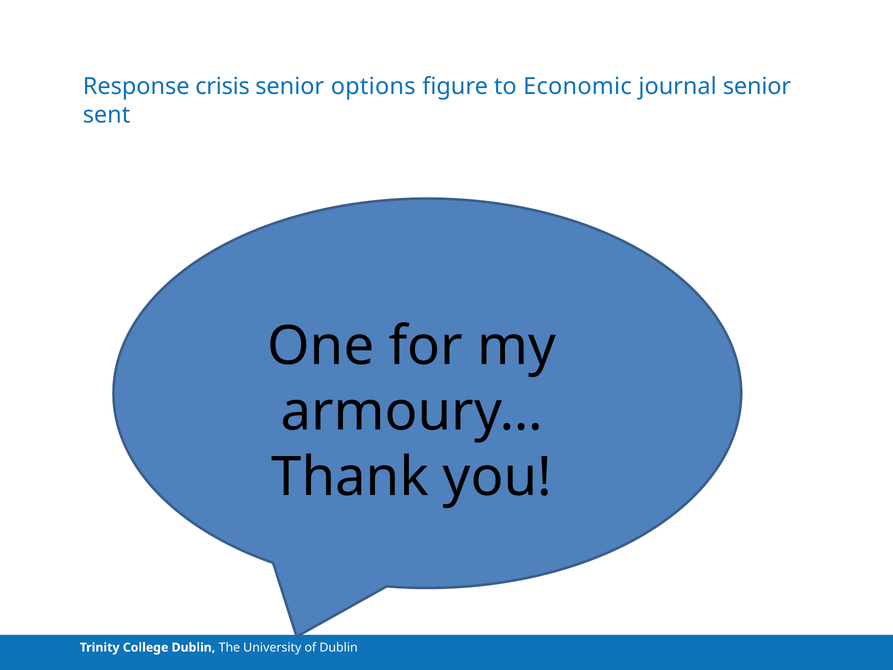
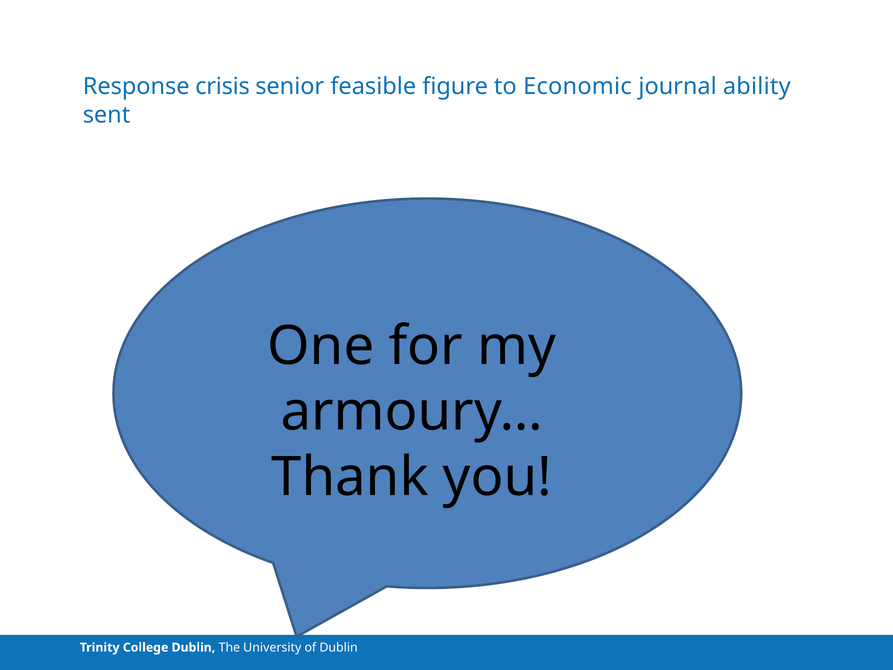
options: options -> feasible
journal senior: senior -> ability
